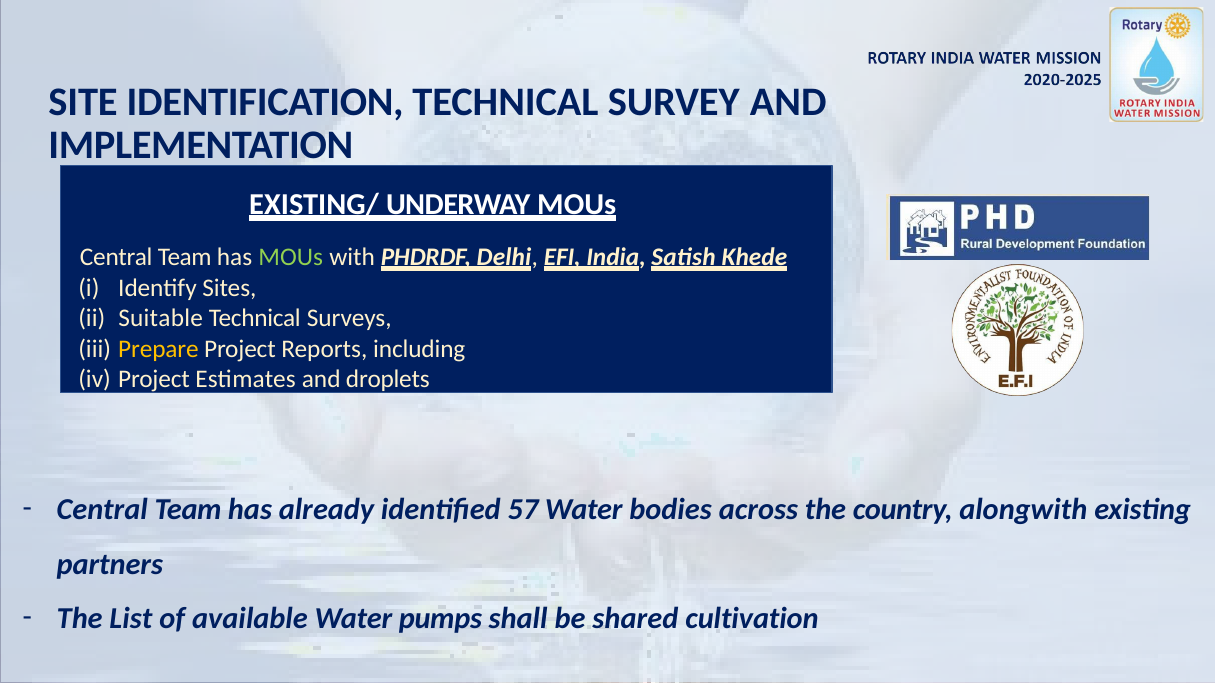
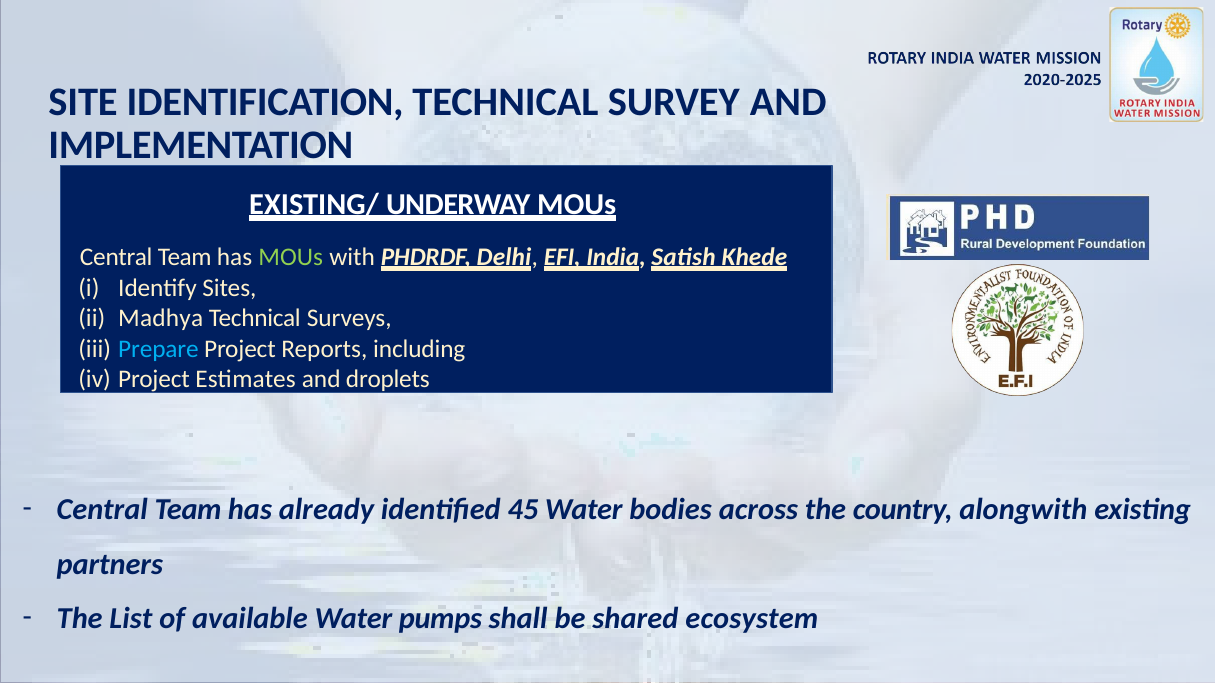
Suitable: Suitable -> Madhya
Prepare colour: yellow -> light blue
57: 57 -> 45
cultivation: cultivation -> ecosystem
